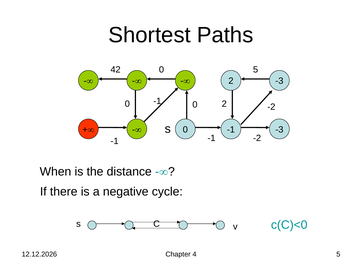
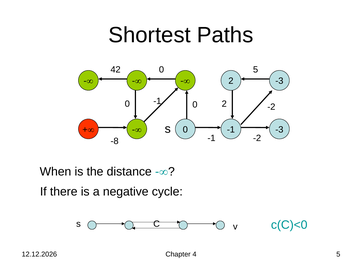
-1 at (115, 141): -1 -> -8
